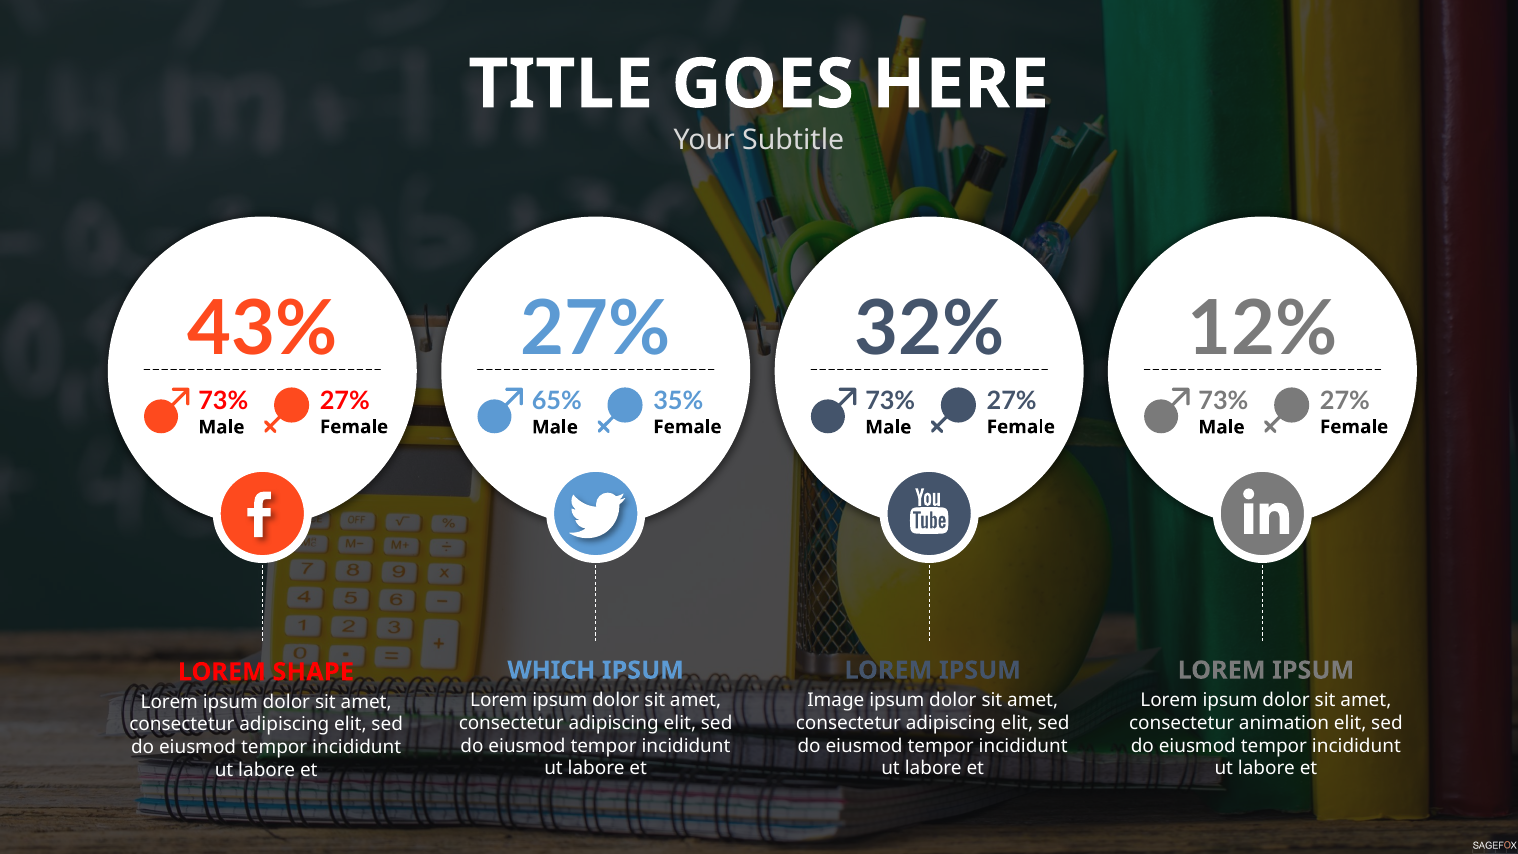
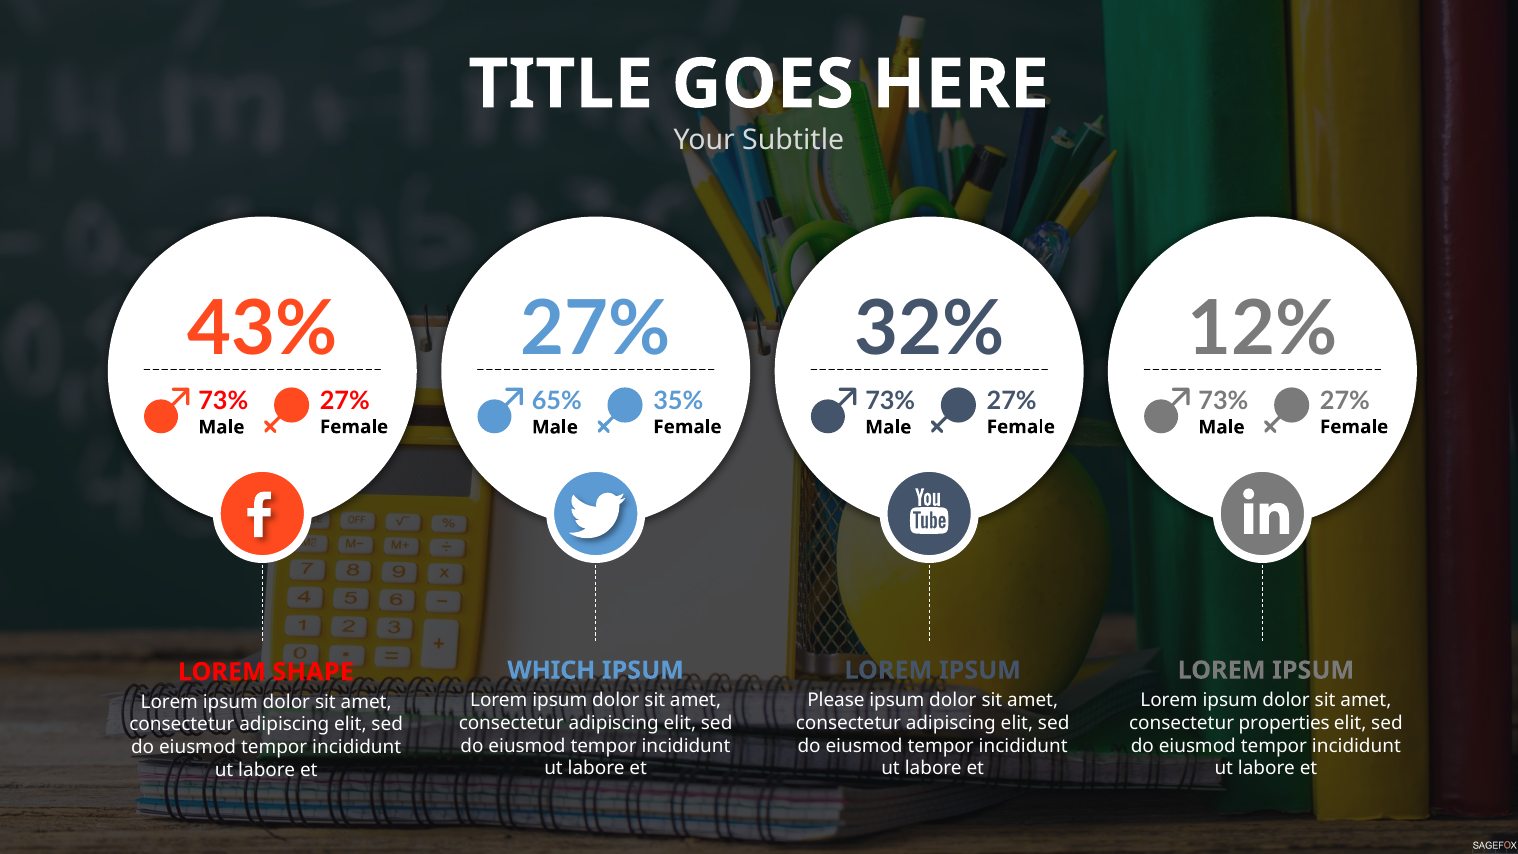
Image: Image -> Please
animation: animation -> properties
